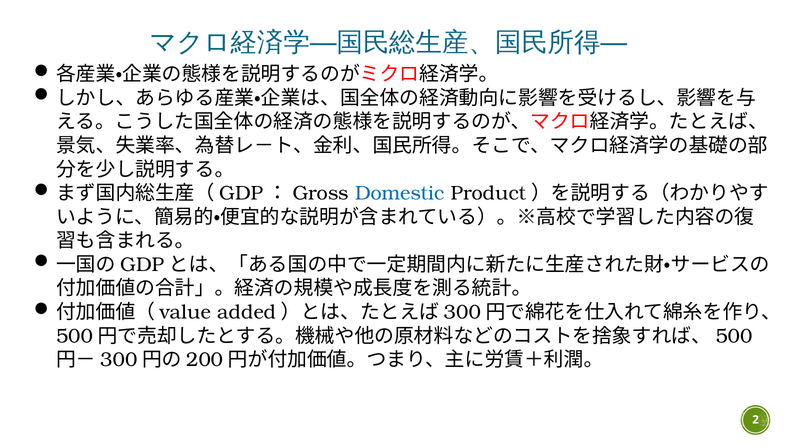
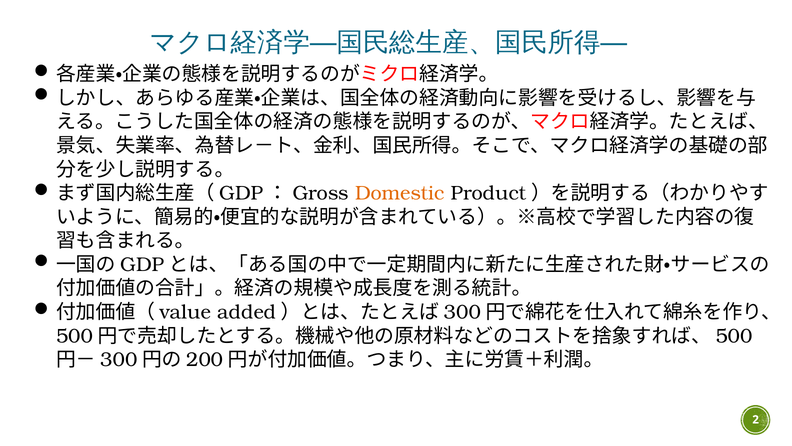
Domestic colour: blue -> orange
